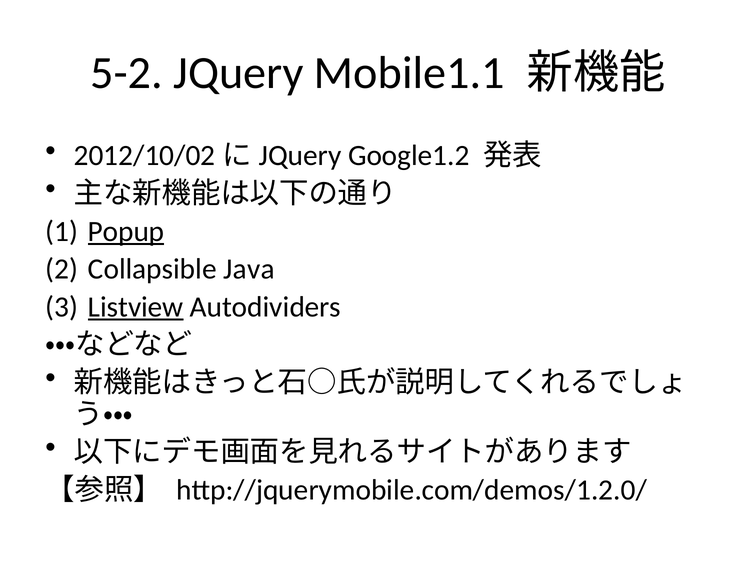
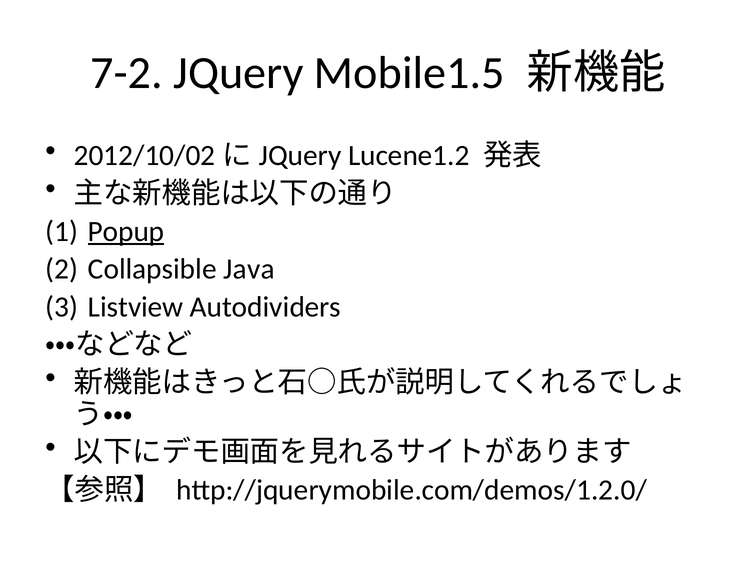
5-2: 5-2 -> 7-2
Mobile1.1: Mobile1.1 -> Mobile1.5
Google1.2: Google1.2 -> Lucene1.2
Listview underline: present -> none
